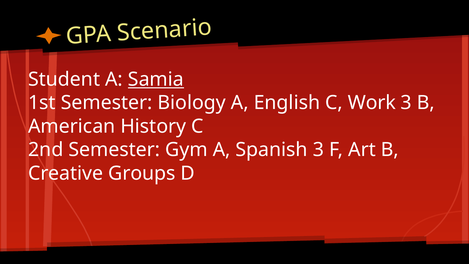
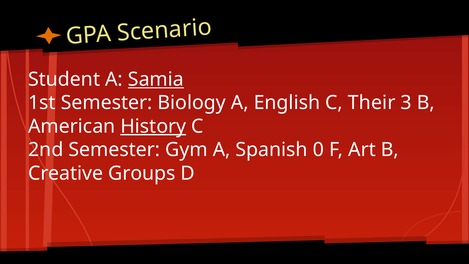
Work: Work -> Their
History underline: none -> present
Spanish 3: 3 -> 0
